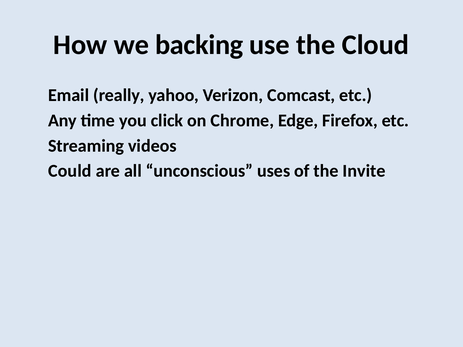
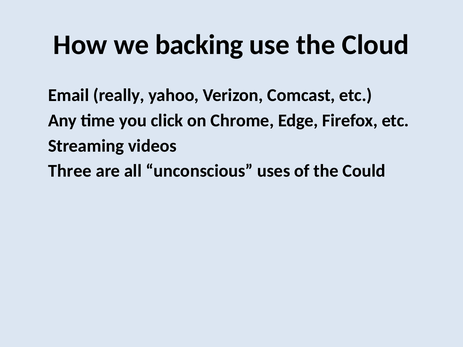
Could: Could -> Three
Invite: Invite -> Could
